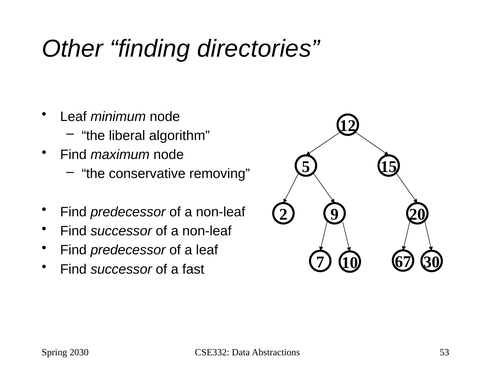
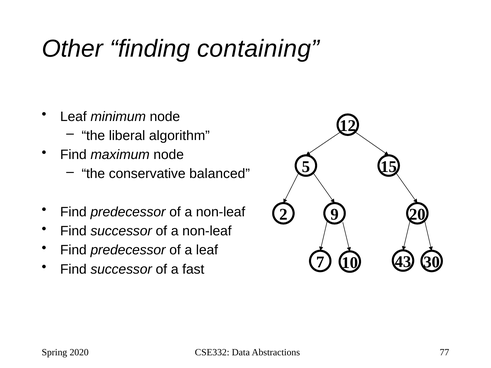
directories: directories -> containing
removing: removing -> balanced
67: 67 -> 43
2030: 2030 -> 2020
53: 53 -> 77
